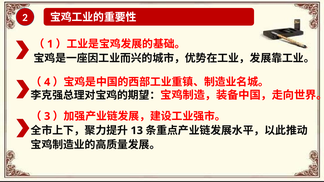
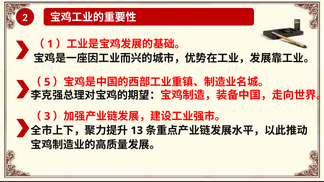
4: 4 -> 5
